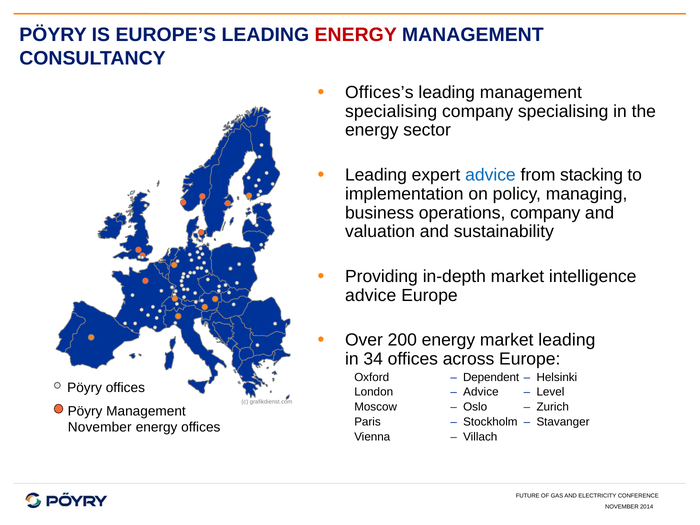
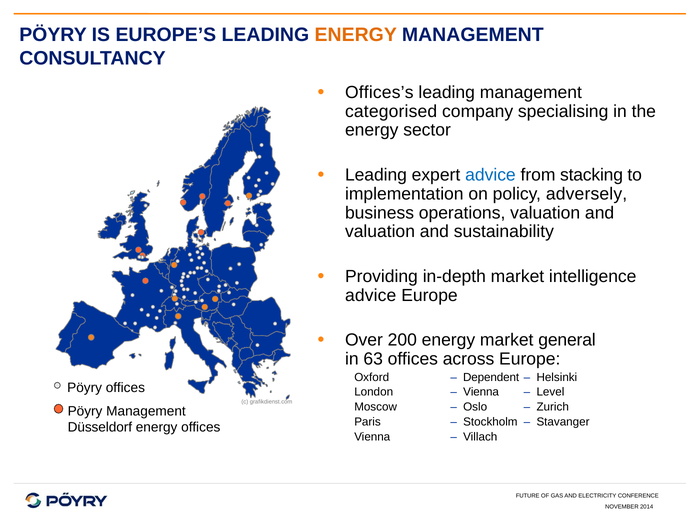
ENERGY at (356, 35) colour: red -> orange
specialising at (391, 111): specialising -> categorised
managing: managing -> adversely
operations company: company -> valuation
market leading: leading -> general
34: 34 -> 63
Advice at (481, 392): Advice -> Vienna
November at (100, 427): November -> Düsseldorf
